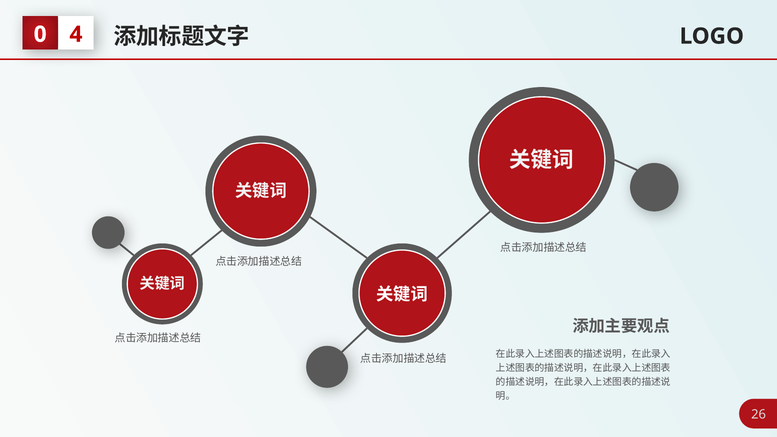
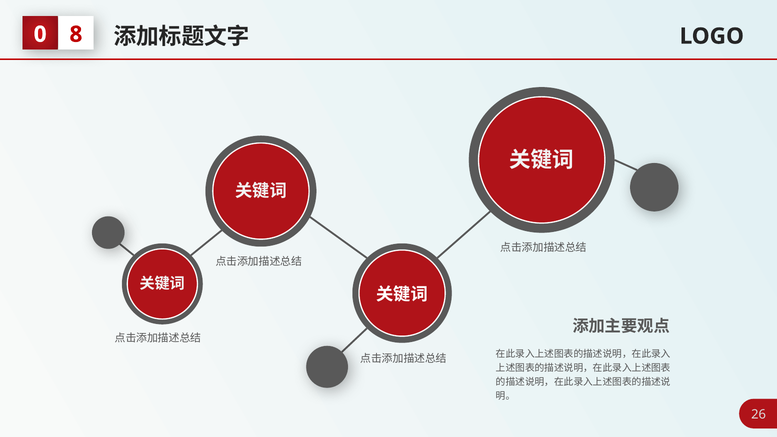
4: 4 -> 8
